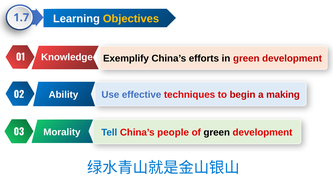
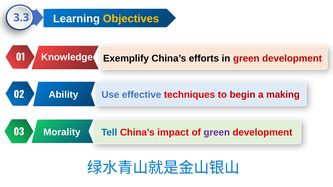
1.7: 1.7 -> 3.3
people: people -> impact
green at (217, 133) colour: black -> purple
